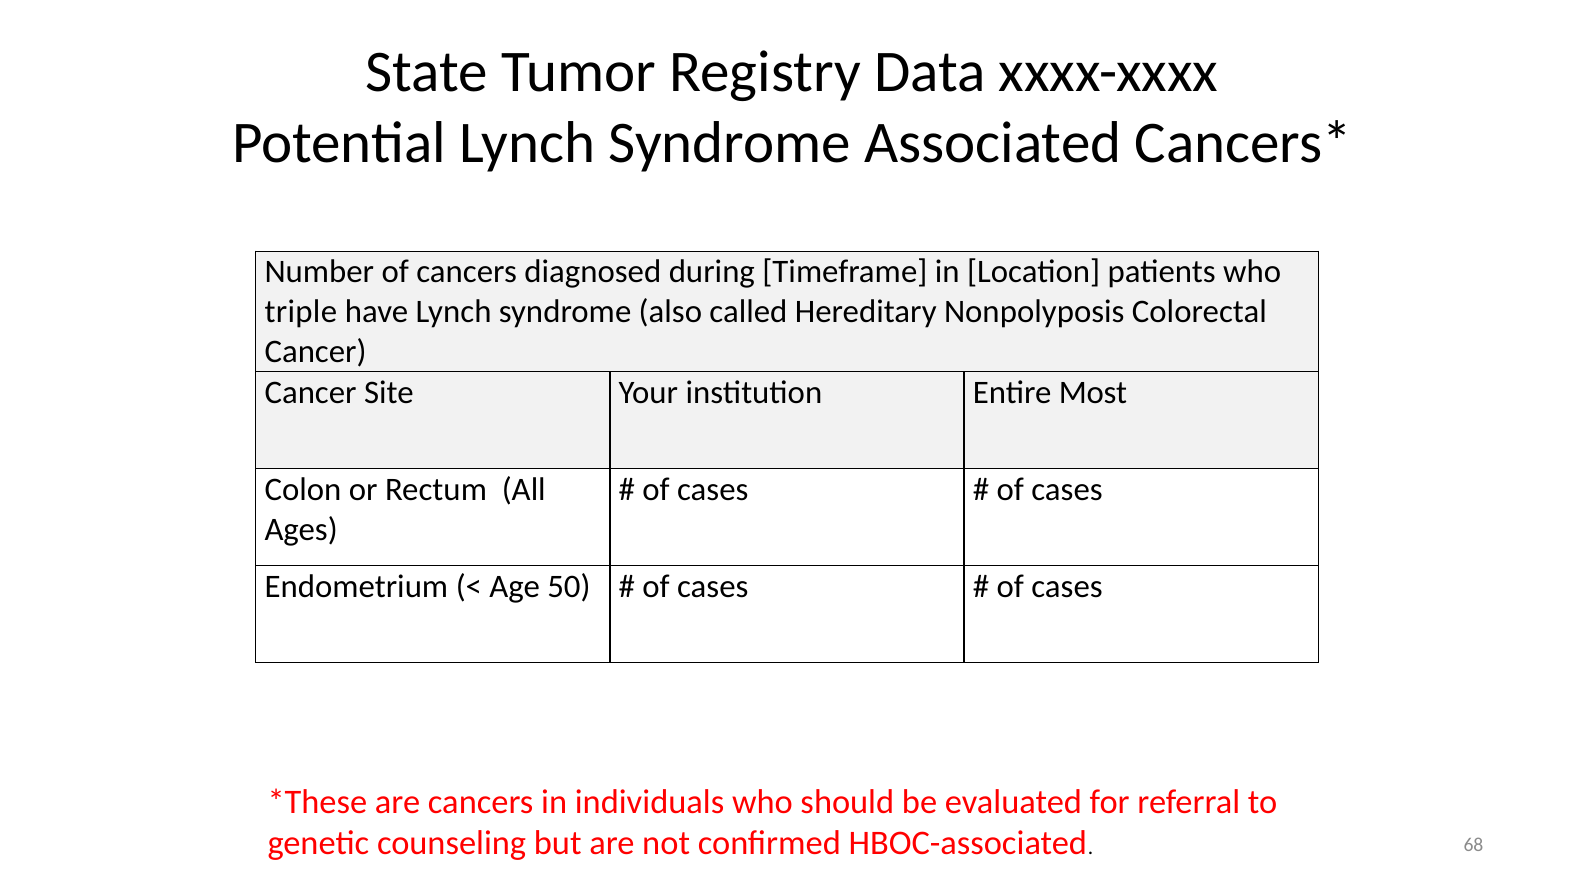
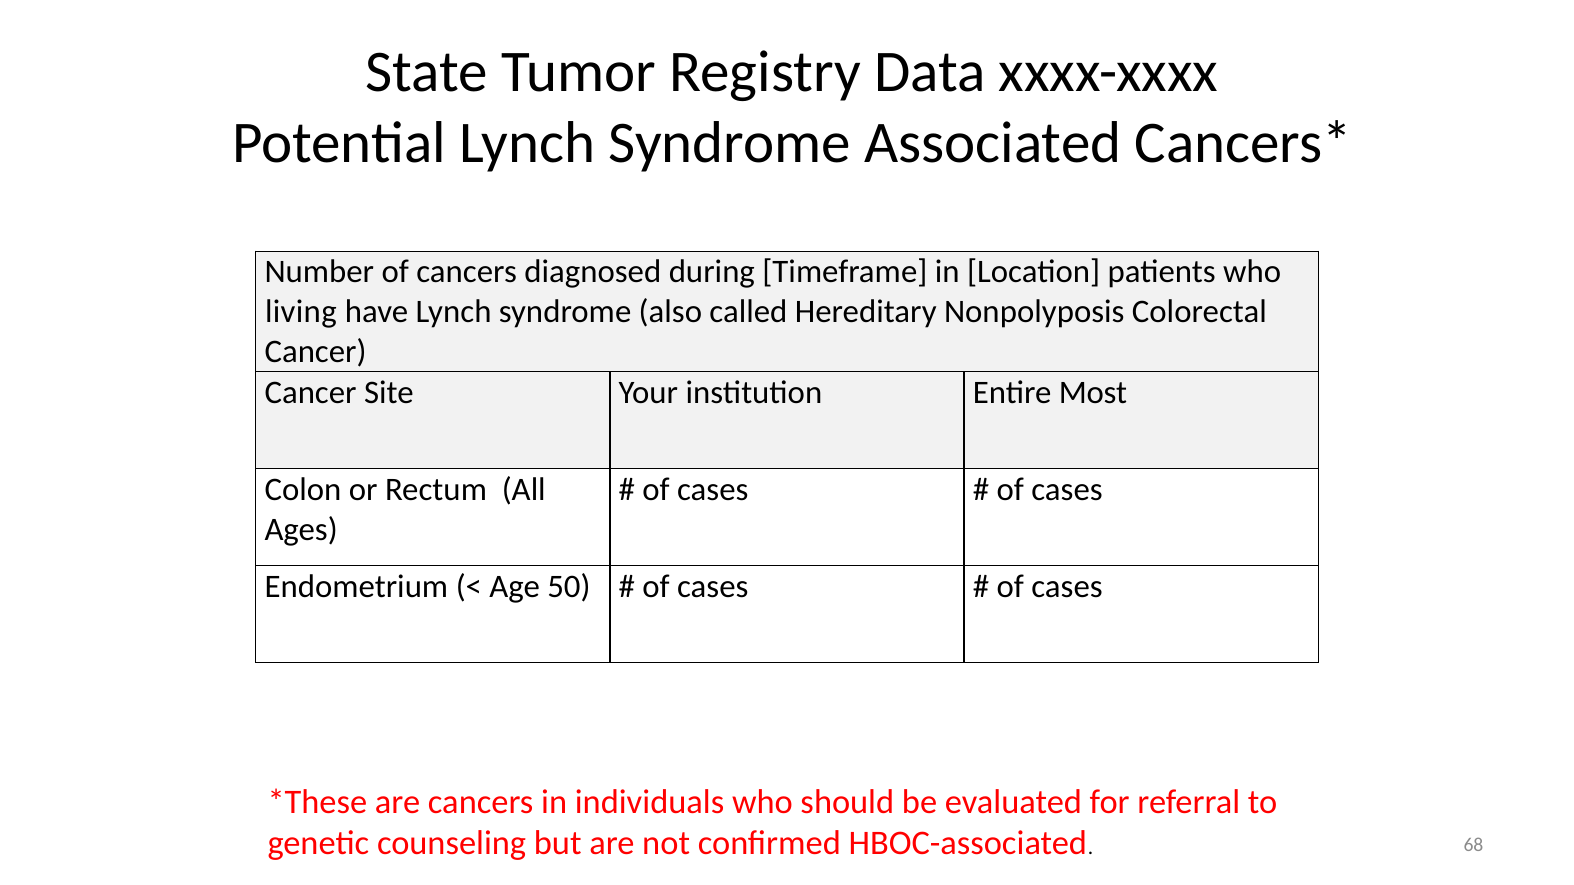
triple: triple -> living
